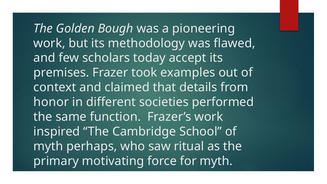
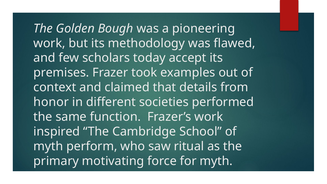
perhaps: perhaps -> perform
